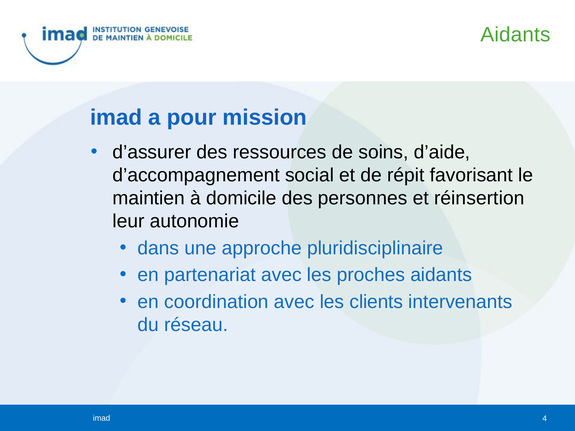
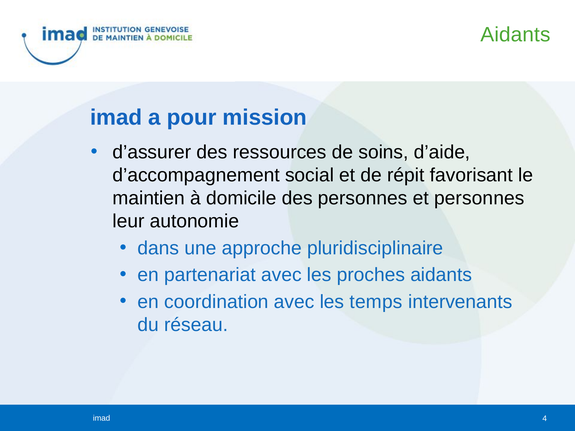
et réinsertion: réinsertion -> personnes
clients: clients -> temps
